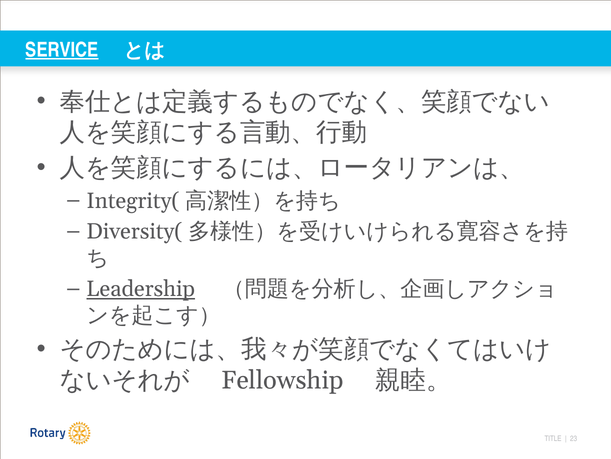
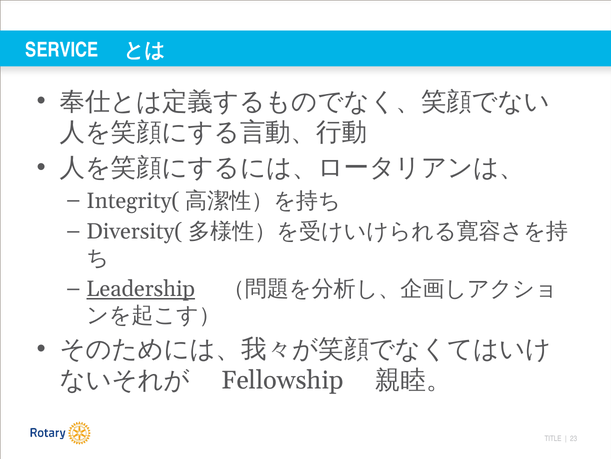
SERVICE underline: present -> none
